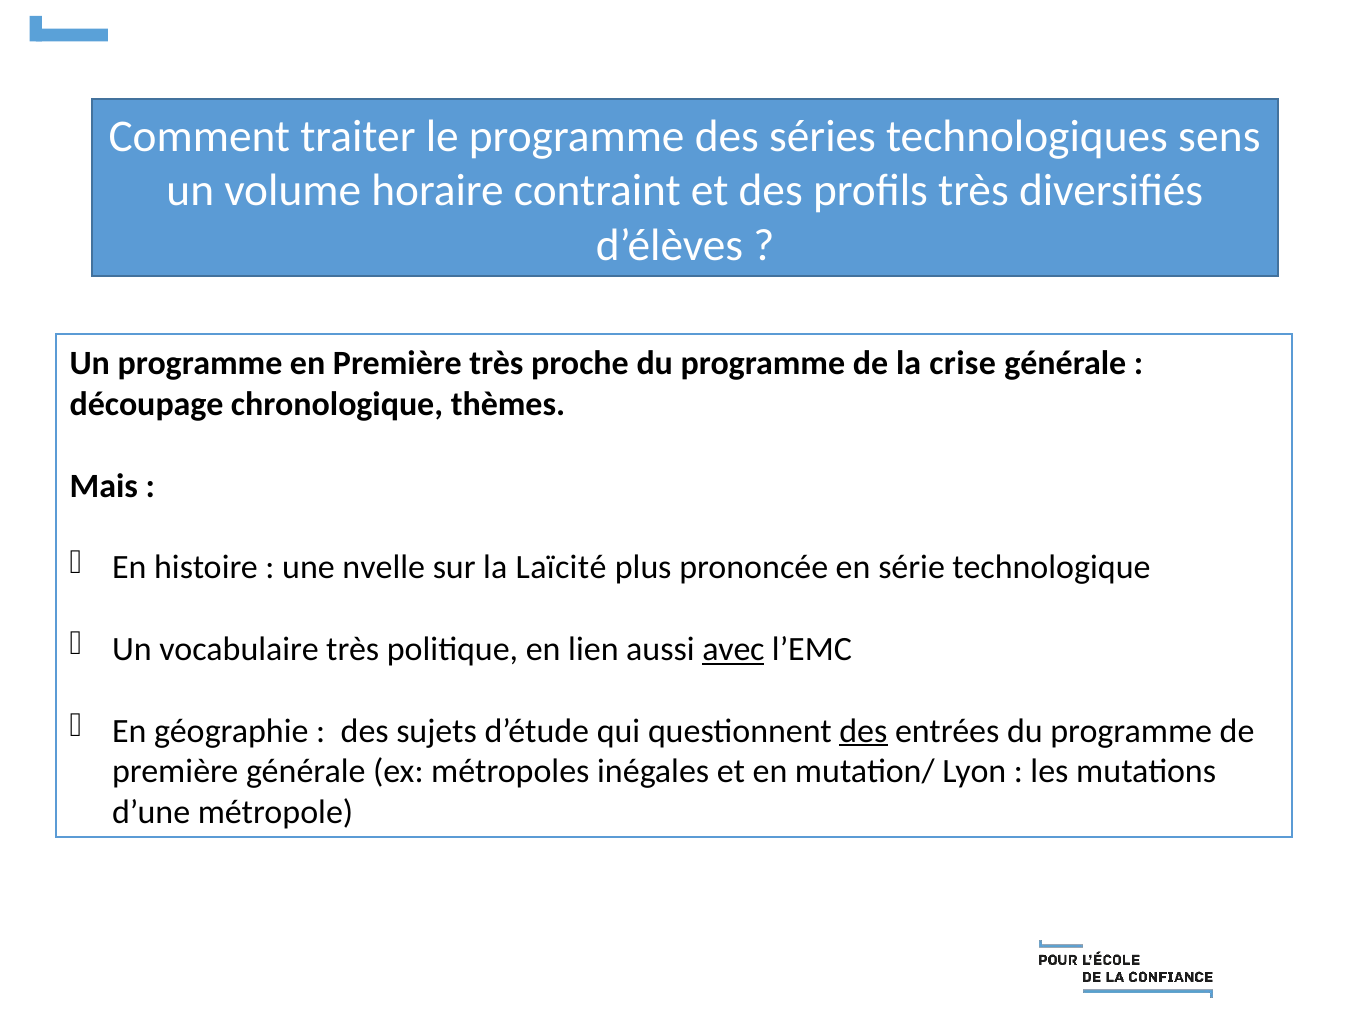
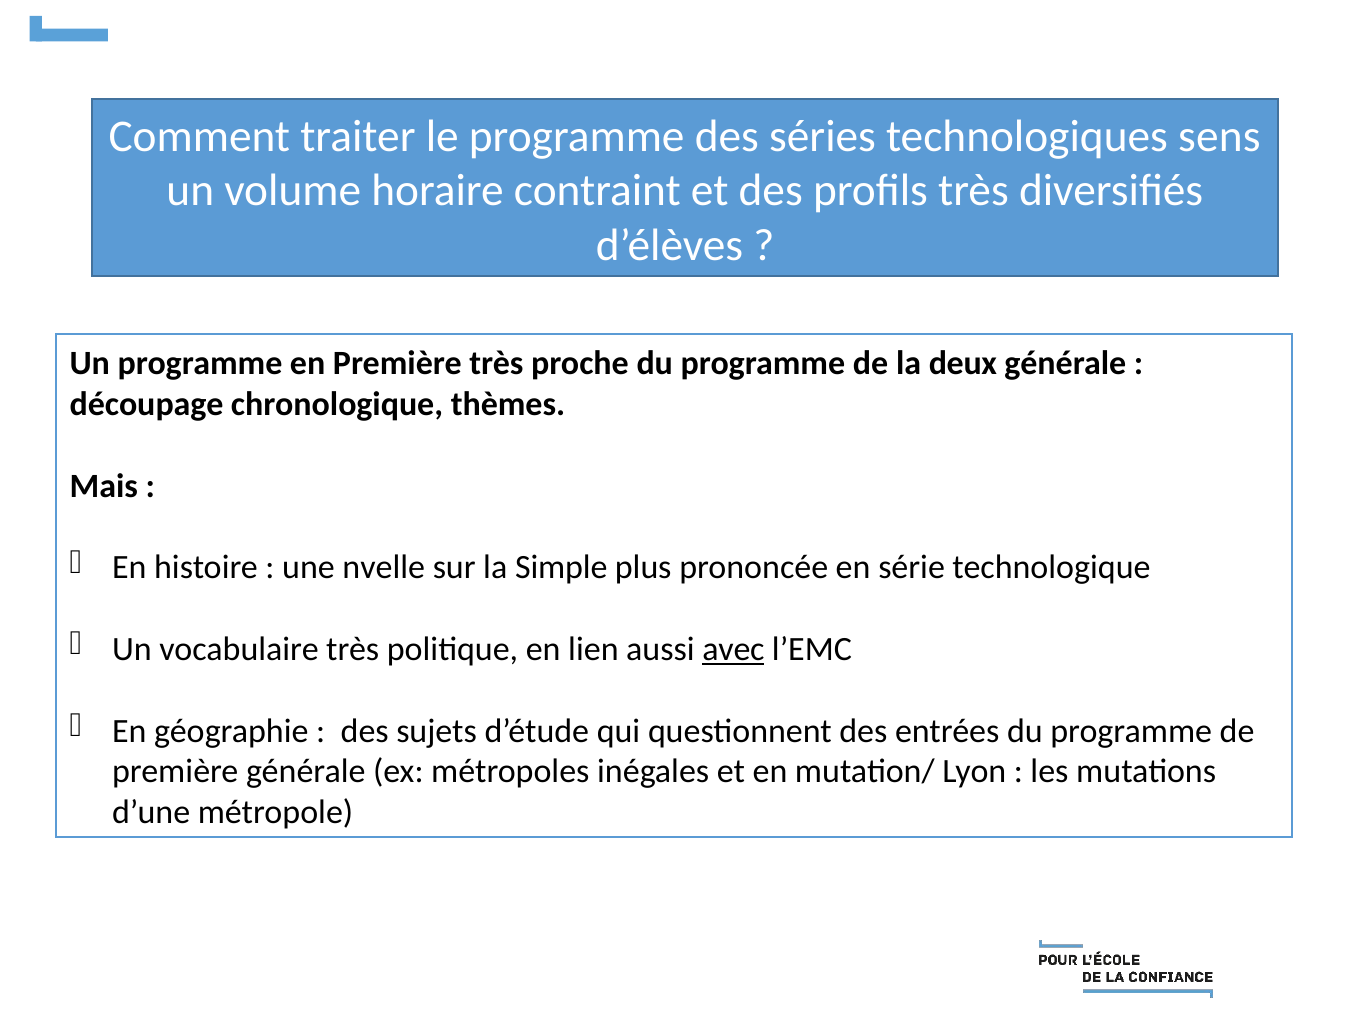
crise: crise -> deux
Laïcité: Laïcité -> Simple
des at (863, 731) underline: present -> none
